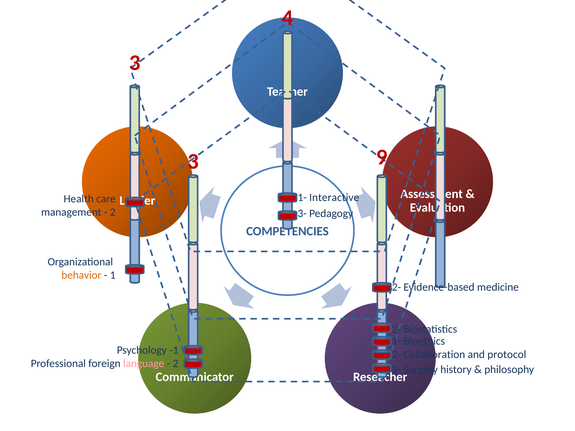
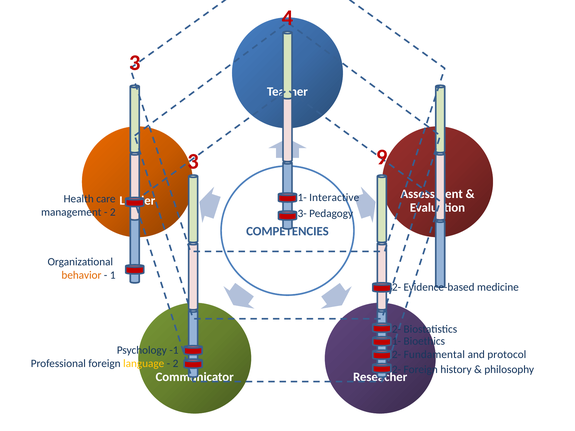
Collaboration: Collaboration -> Fundamental
language colour: pink -> yellow
Surgery at (421, 370): Surgery -> Foreign
